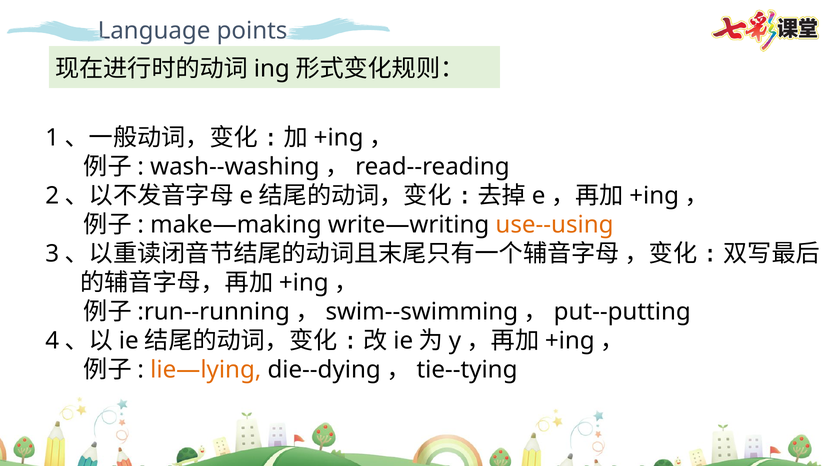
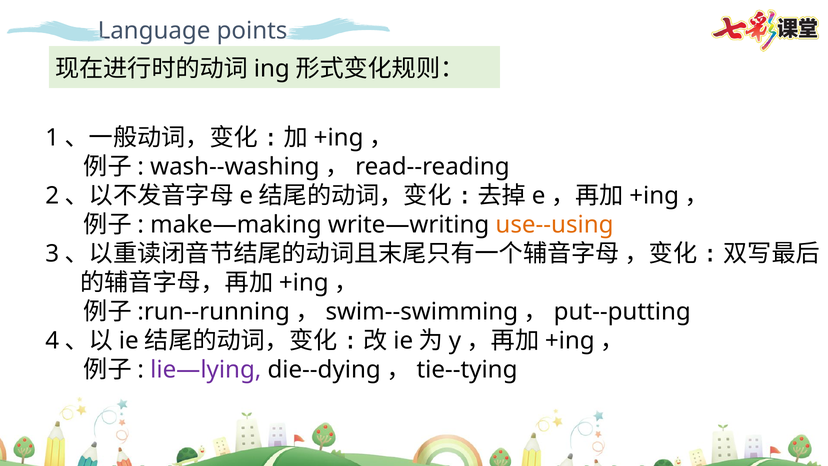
lie—lying colour: orange -> purple
